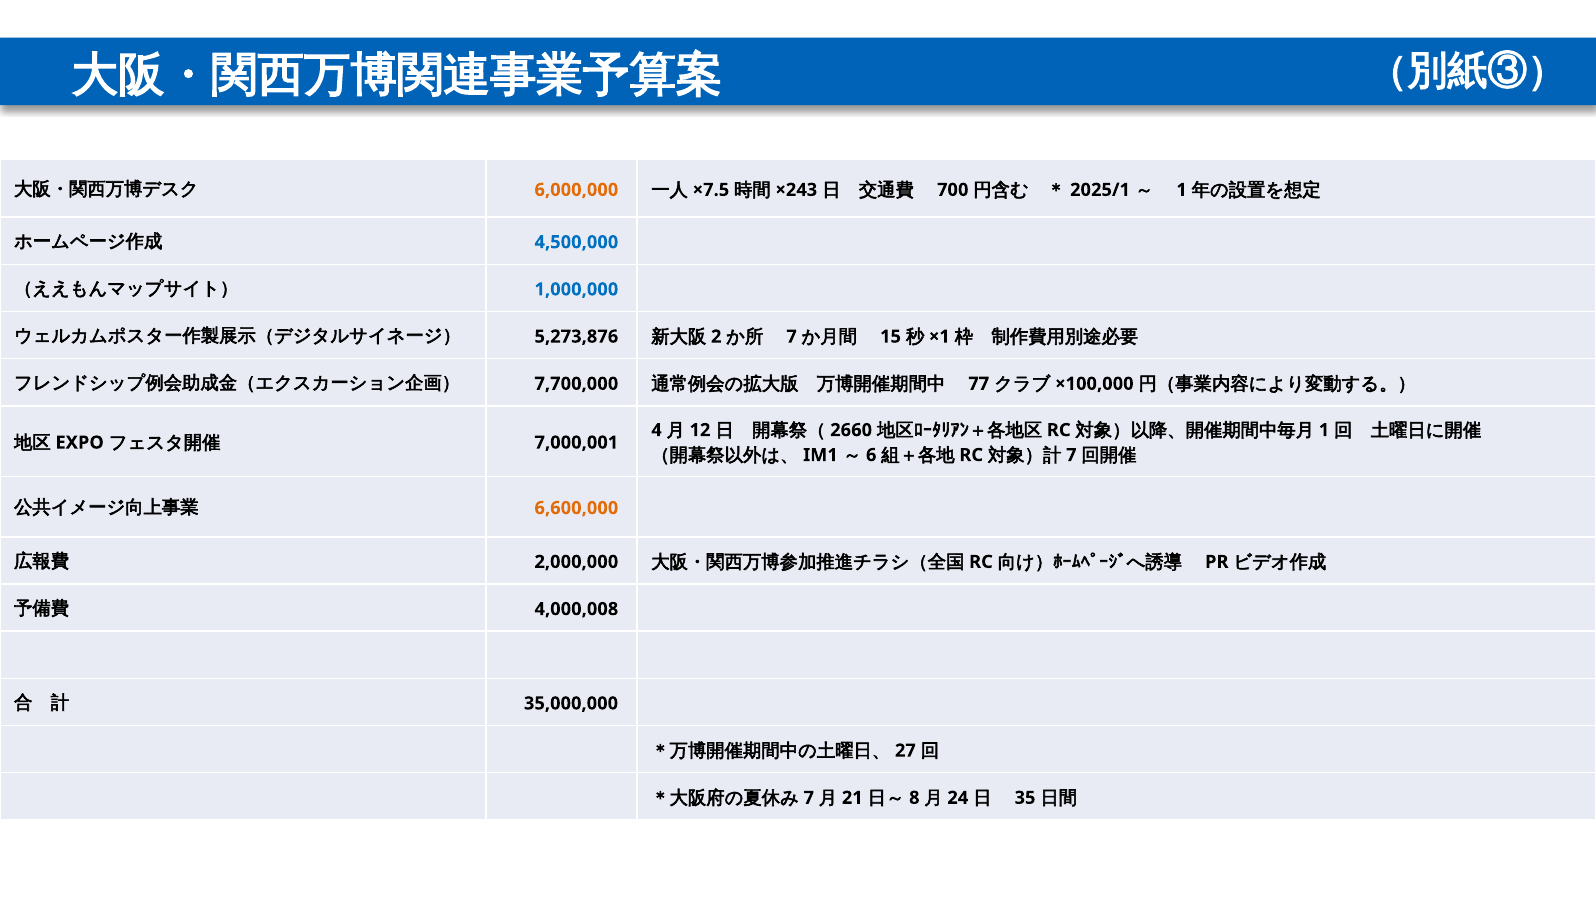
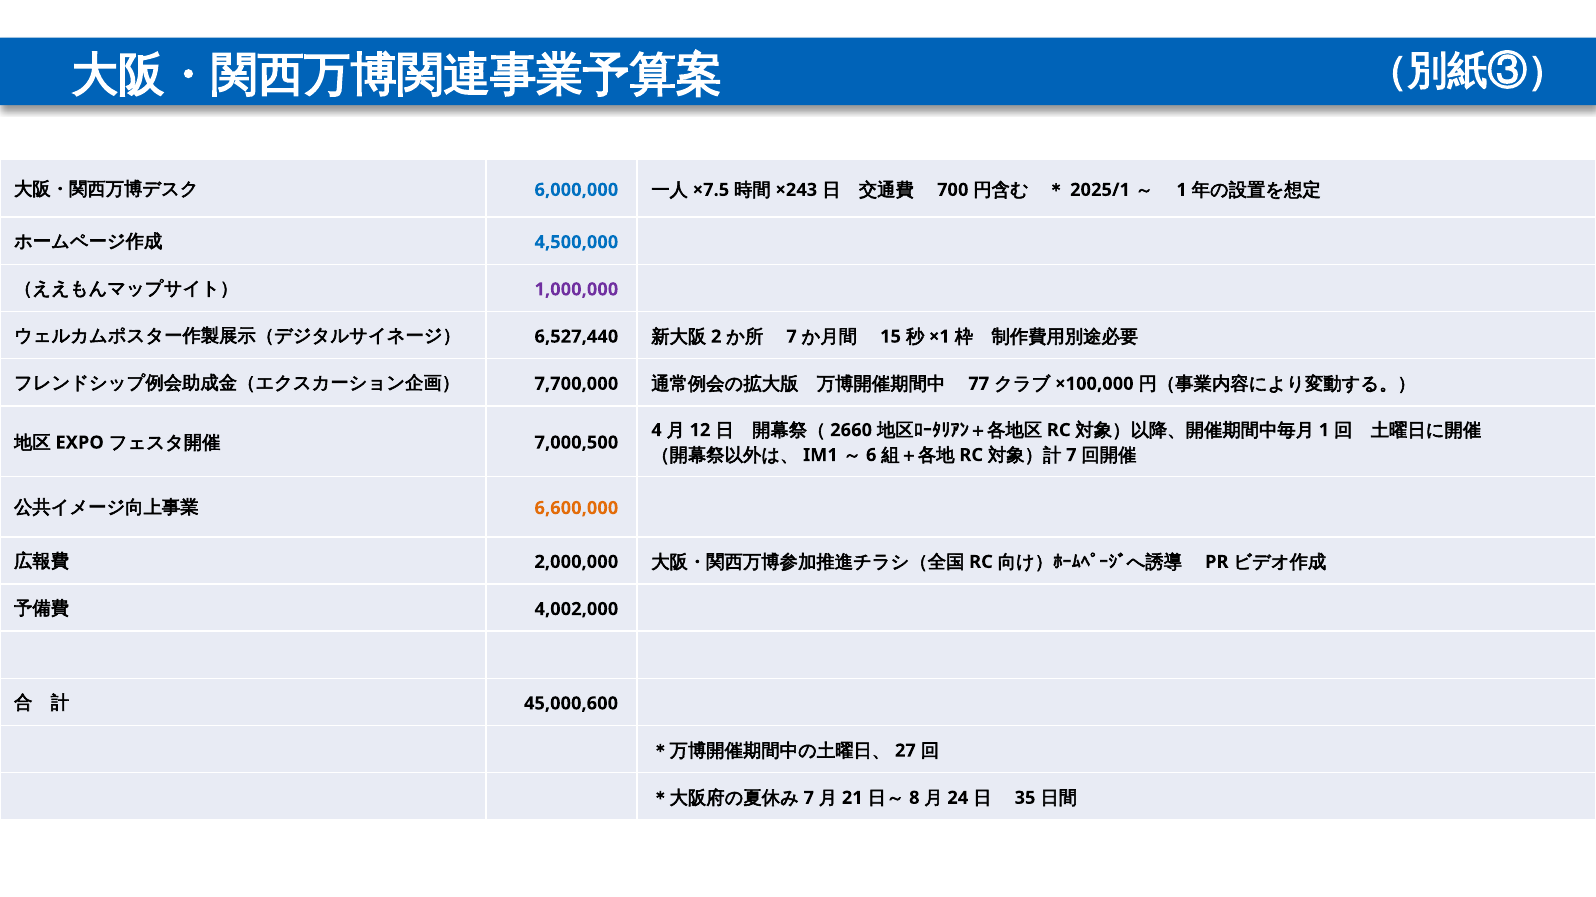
6,000,000 colour: orange -> blue
1,000,000 colour: blue -> purple
5,273,876: 5,273,876 -> 6,527,440
7,000,001: 7,000,001 -> 7,000,500
4,000,008: 4,000,008 -> 4,002,000
35,000,000: 35,000,000 -> 45,000,600
